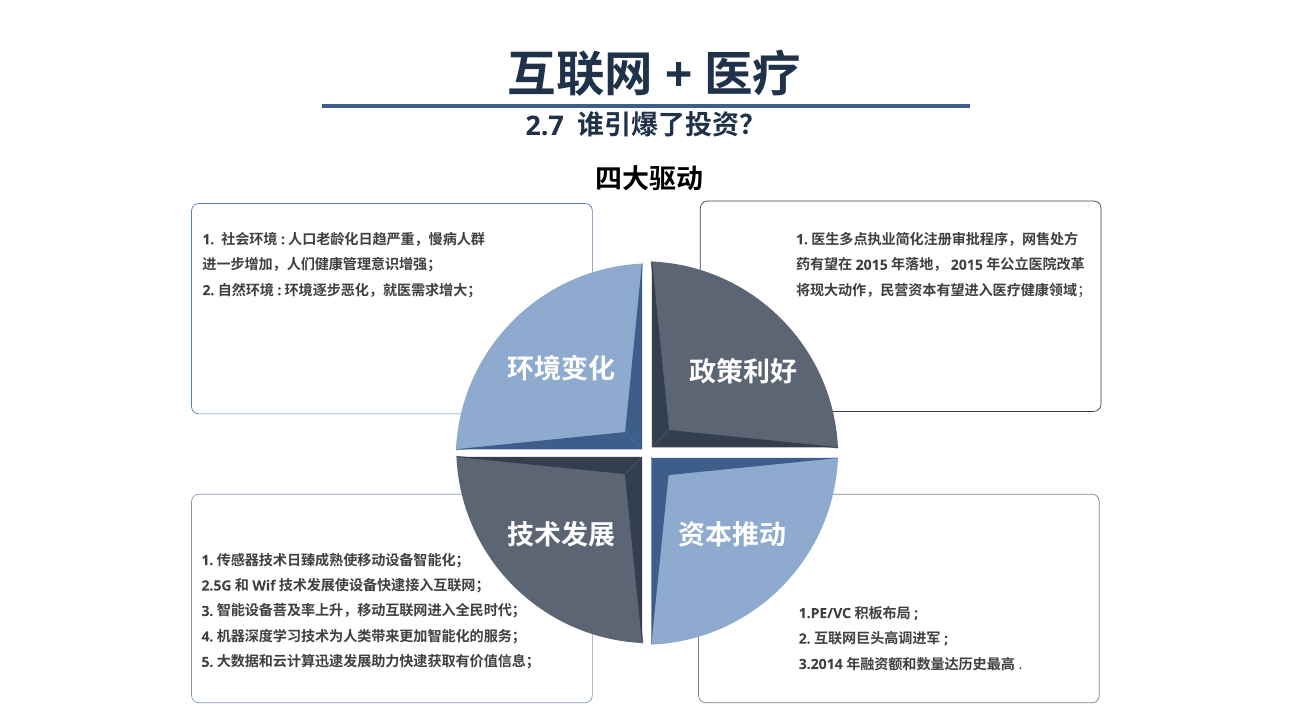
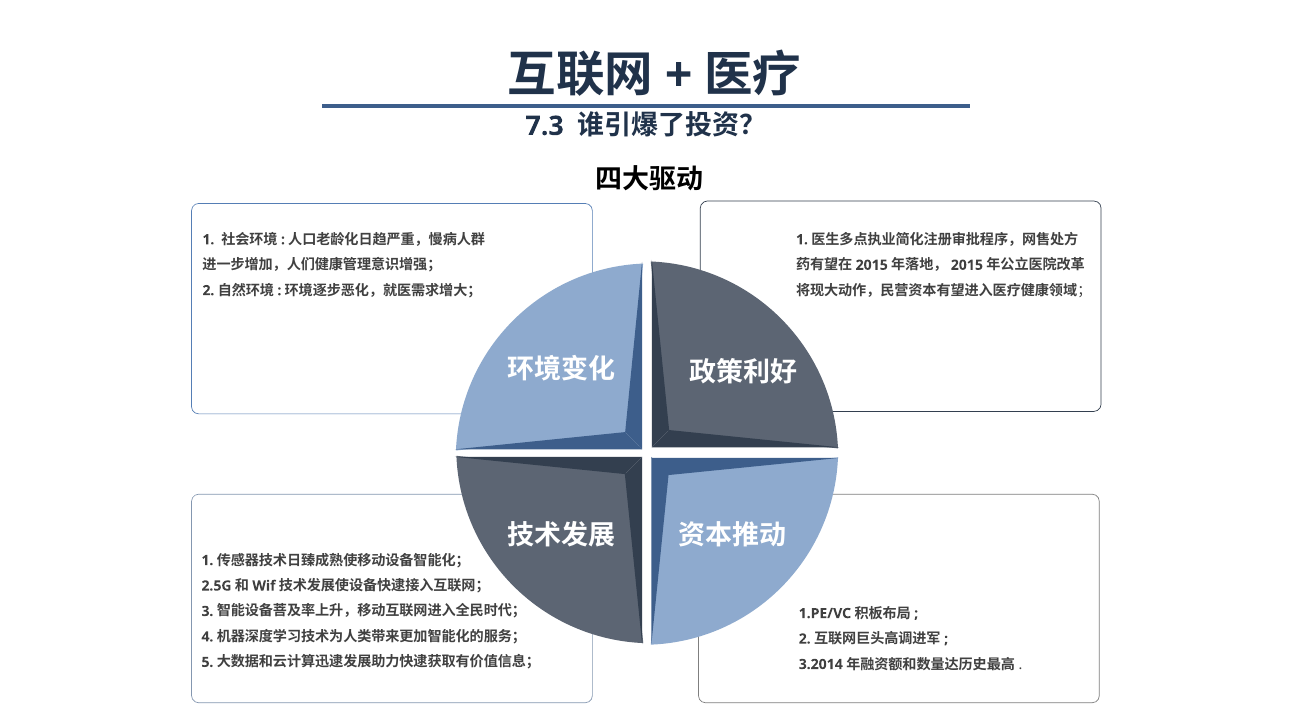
2.7: 2.7 -> 7.3
